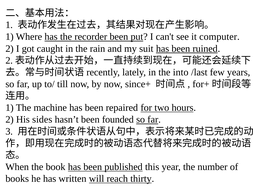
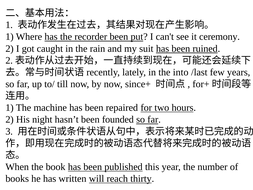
computer: computer -> ceremony
sides: sides -> night
